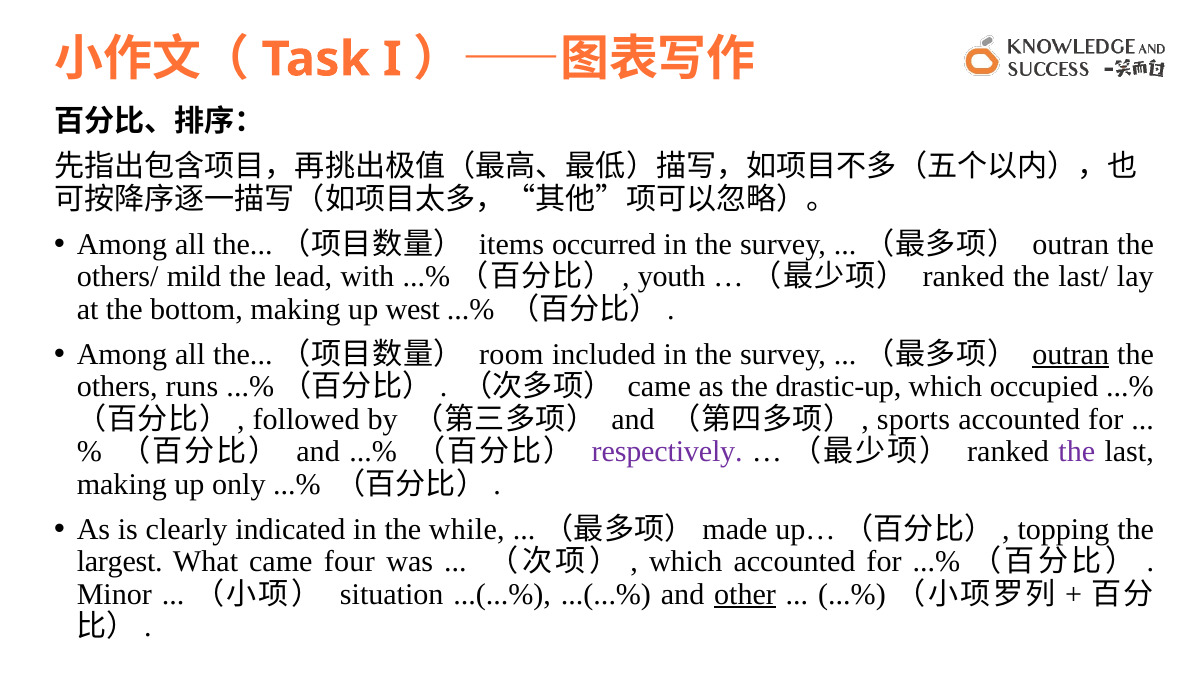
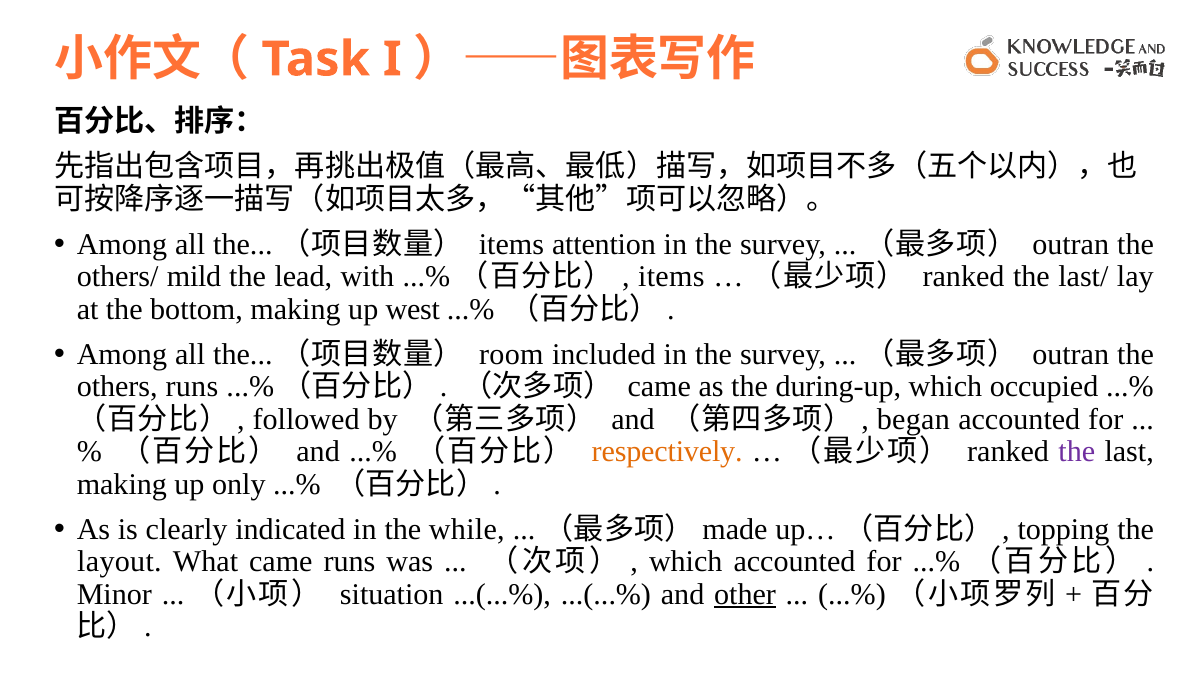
occurred: occurred -> attention
youth at (672, 277): youth -> items
outran at (1071, 354) underline: present -> none
drastic-up: drastic-up -> during-up
sports: sports -> began
respectively colour: purple -> orange
largest: largest -> layout
came four: four -> runs
